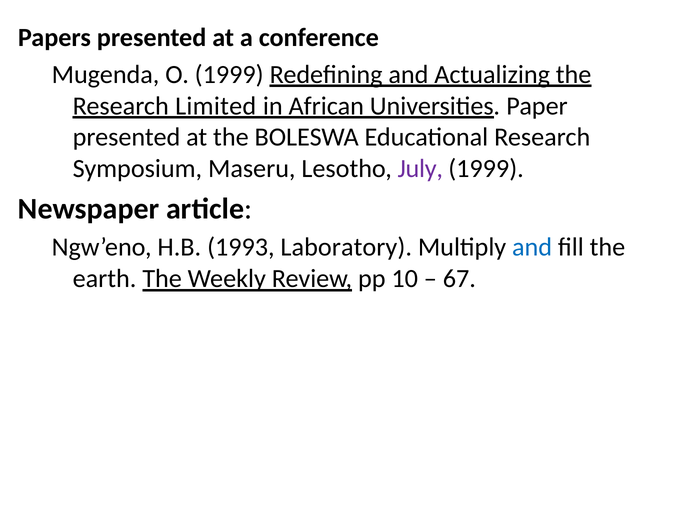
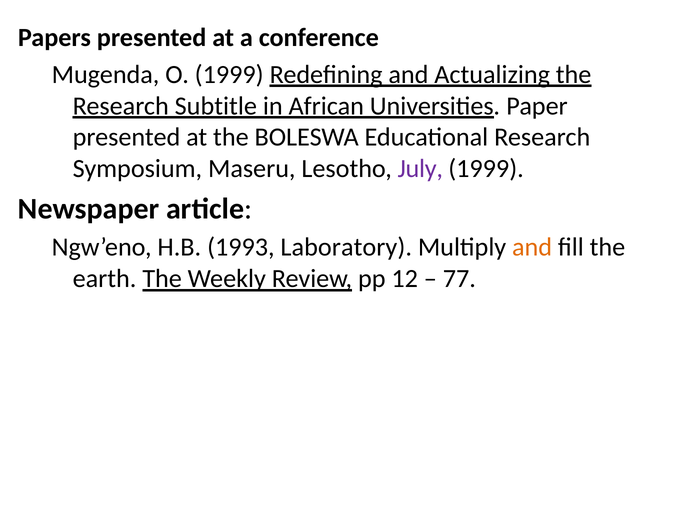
Limited: Limited -> Subtitle
and at (532, 248) colour: blue -> orange
10: 10 -> 12
67: 67 -> 77
